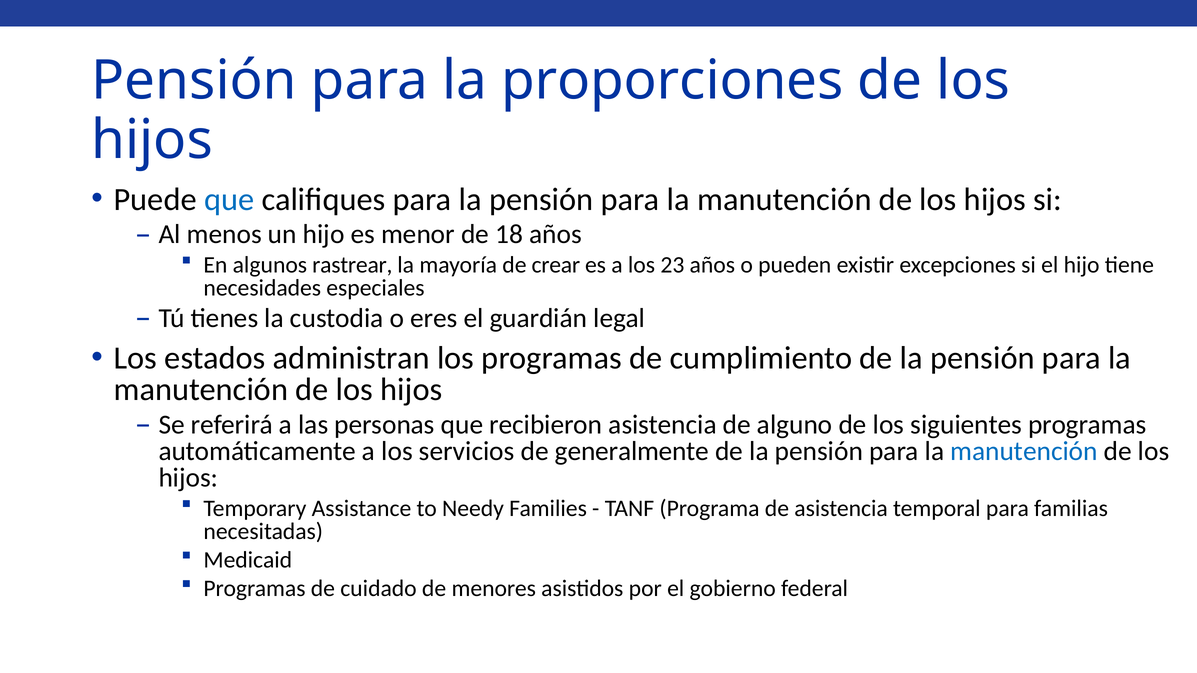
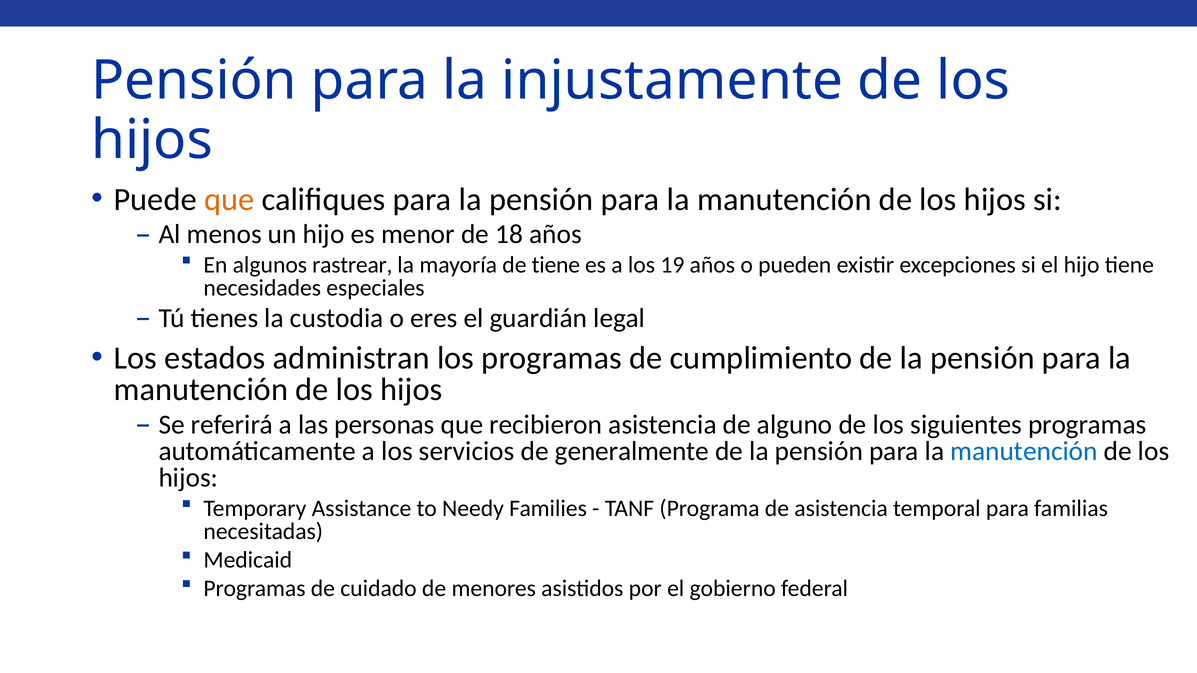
proporciones: proporciones -> injustamente
que at (229, 200) colour: blue -> orange
de crear: crear -> tiene
23: 23 -> 19
